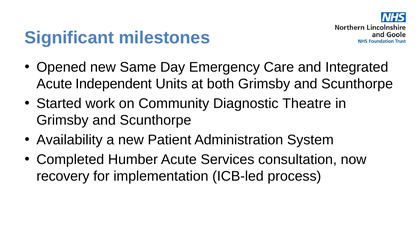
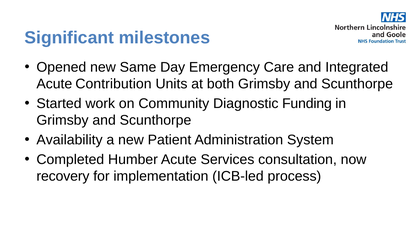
Independent: Independent -> Contribution
Theatre: Theatre -> Funding
